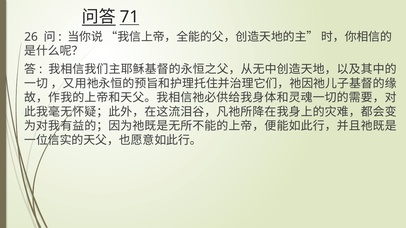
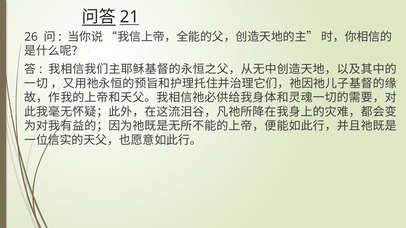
71: 71 -> 21
